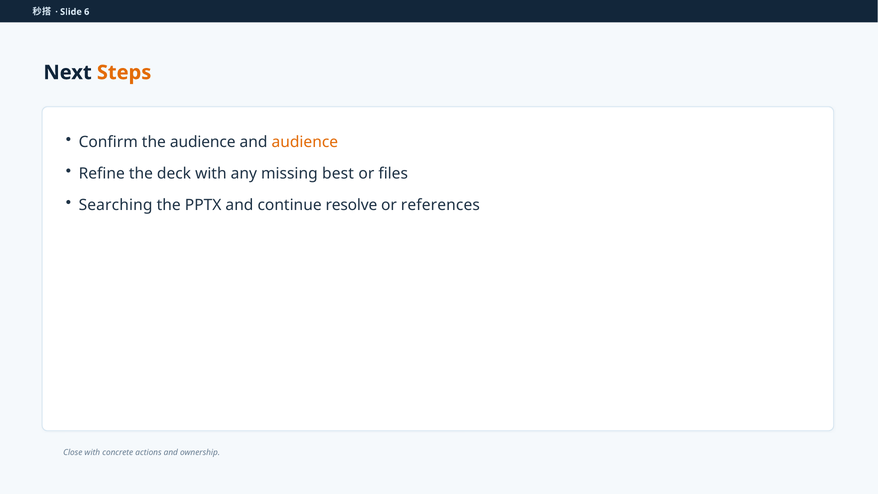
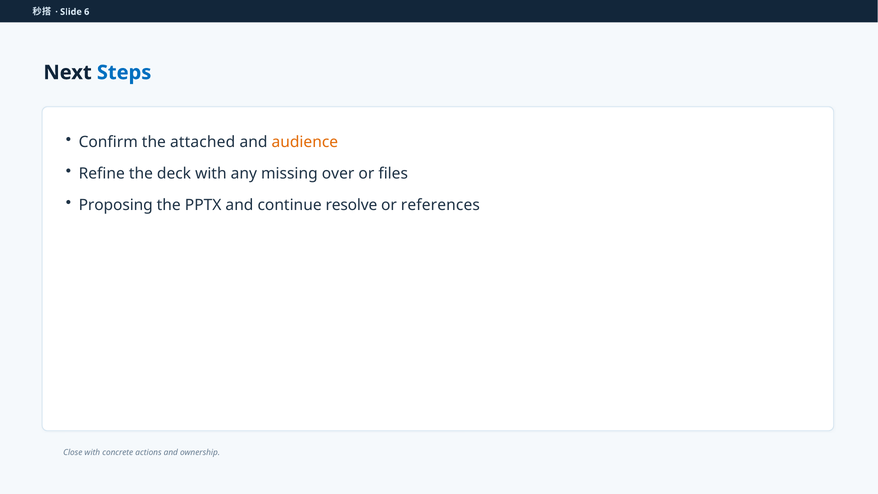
Steps colour: orange -> blue
the audience: audience -> attached
best: best -> over
Searching: Searching -> Proposing
